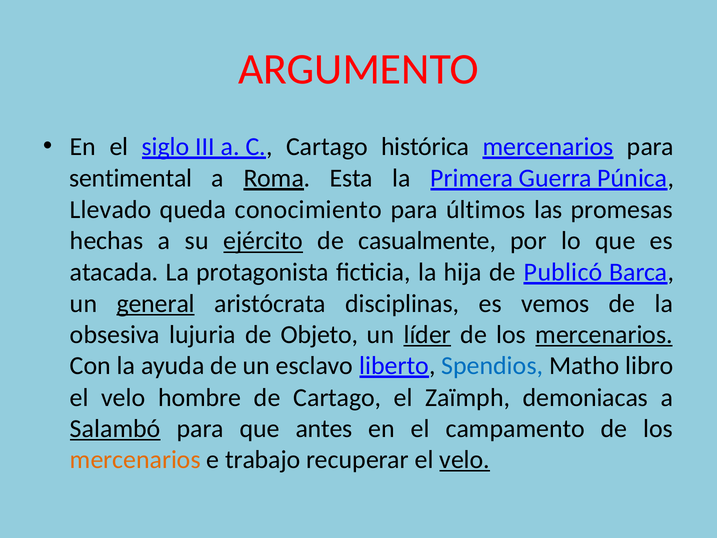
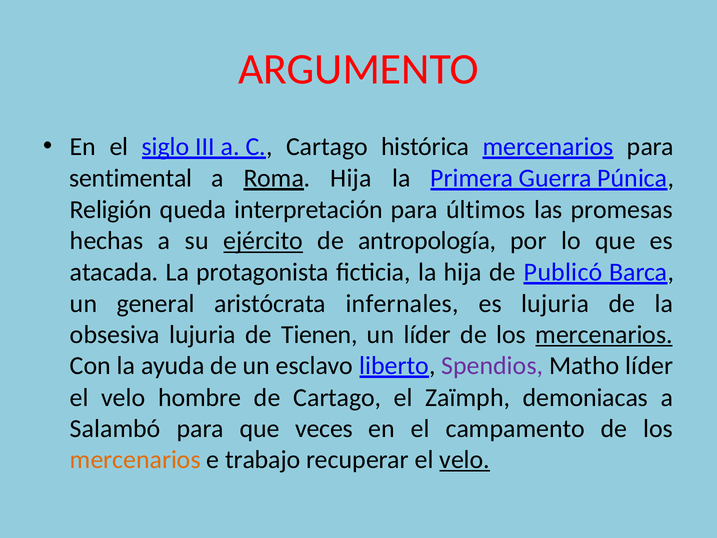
Roma Esta: Esta -> Hija
Llevado: Llevado -> Religión
conocimiento: conocimiento -> interpretación
casualmente: casualmente -> antropología
general underline: present -> none
disciplinas: disciplinas -> infernales
es vemos: vemos -> lujuria
Objeto: Objeto -> Tienen
líder at (427, 335) underline: present -> none
Spendios colour: blue -> purple
Matho libro: libro -> líder
Salambó underline: present -> none
antes: antes -> veces
